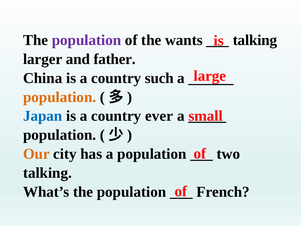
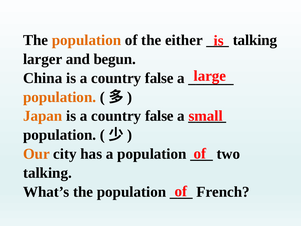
population at (87, 40) colour: purple -> orange
wants: wants -> either
father: father -> begun
such at (159, 78): such -> false
Japan colour: blue -> orange
ever at (159, 116): ever -> false
